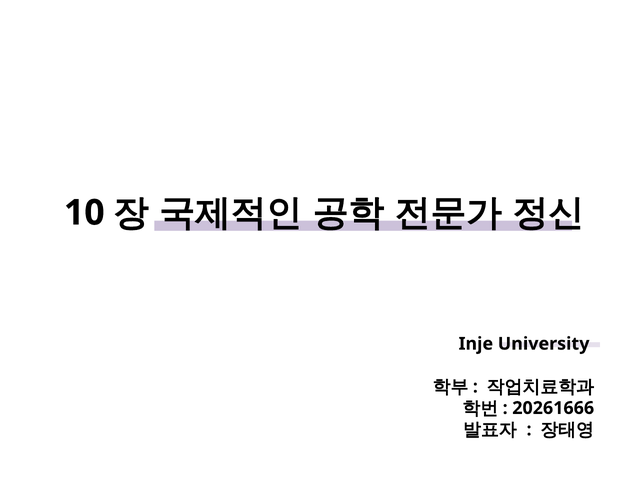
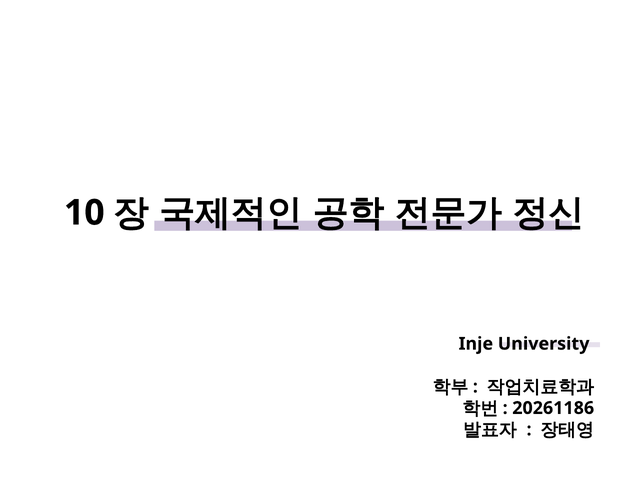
20261666: 20261666 -> 20261186
